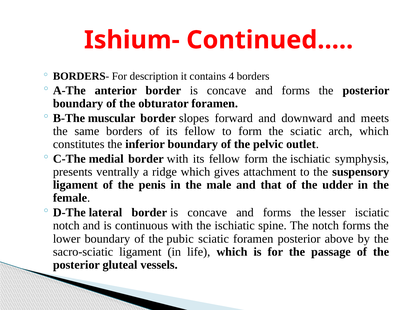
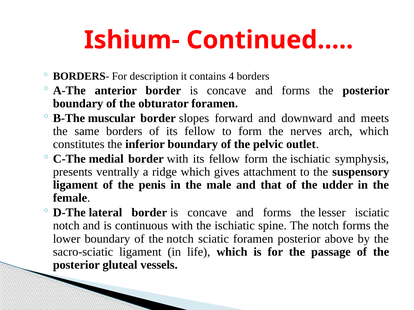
the sciatic: sciatic -> nerves
of the pubic: pubic -> notch
